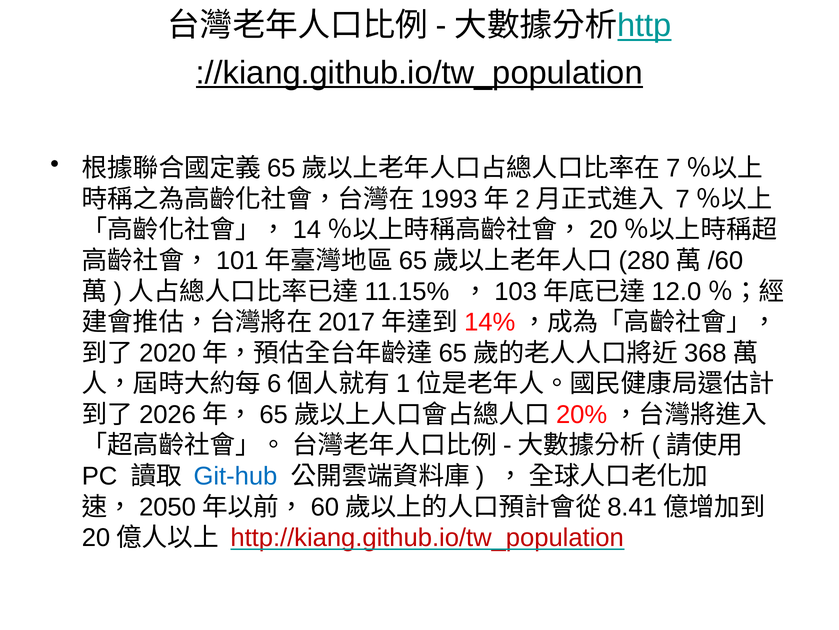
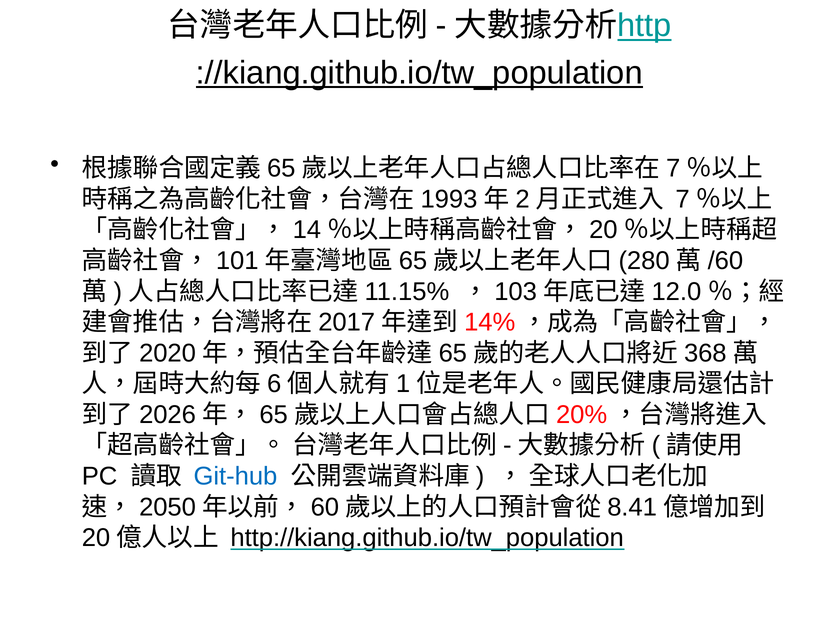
http://kiang.github.io/tw_population colour: red -> black
